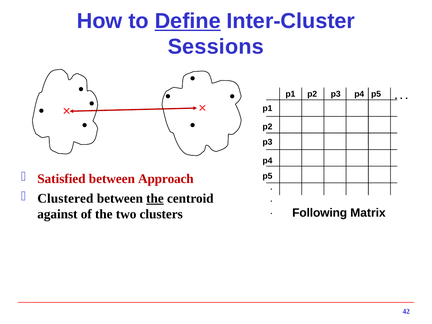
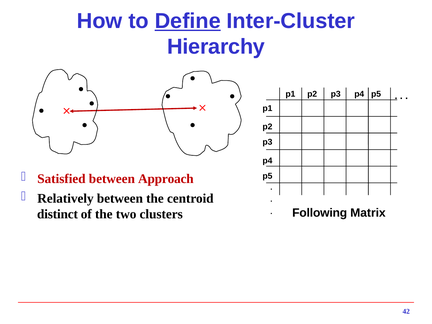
Sessions: Sessions -> Hierarchy
Clustered: Clustered -> Relatively
the at (155, 198) underline: present -> none
against: against -> distinct
